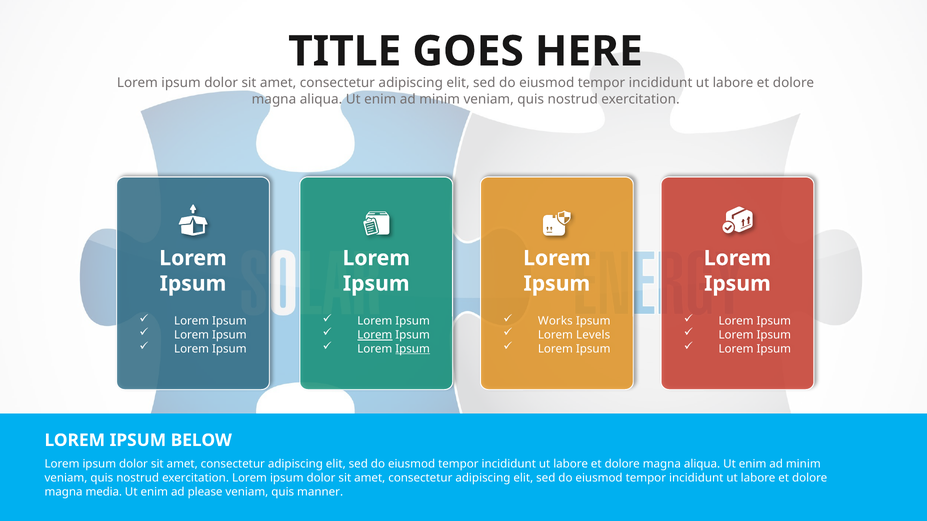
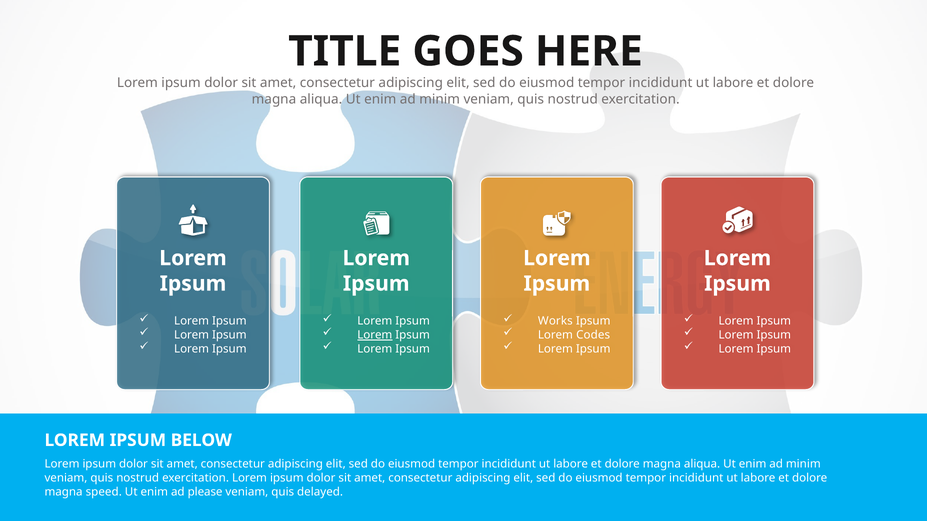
Levels: Levels -> Codes
Ipsum at (413, 349) underline: present -> none
media: media -> speed
manner: manner -> delayed
